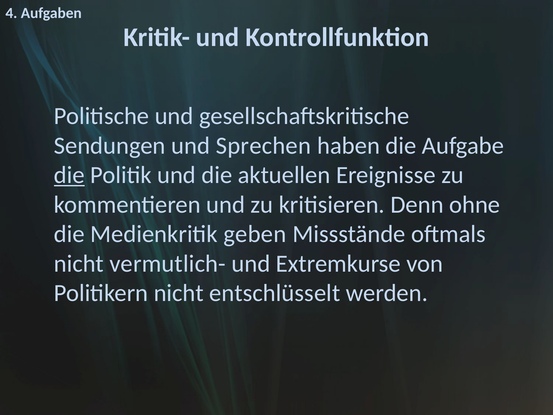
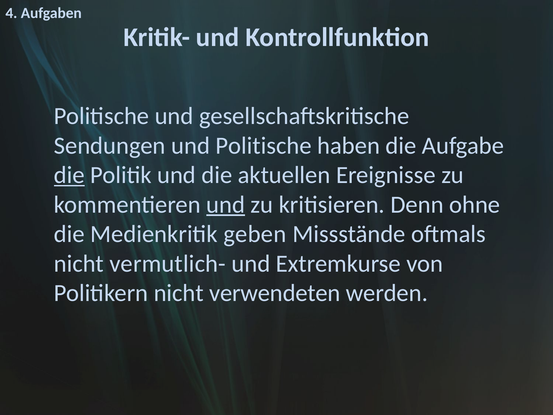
und Sprechen: Sprechen -> Politische
und at (226, 205) underline: none -> present
entschlüsselt: entschlüsselt -> verwendeten
